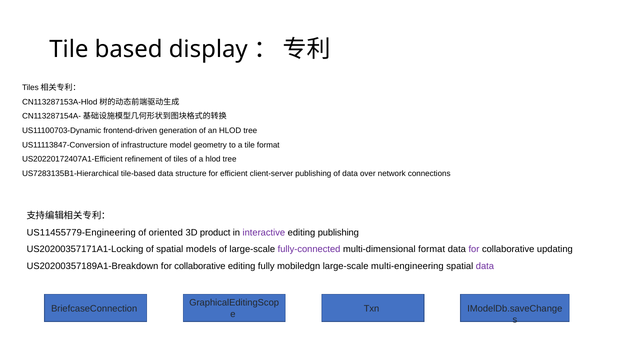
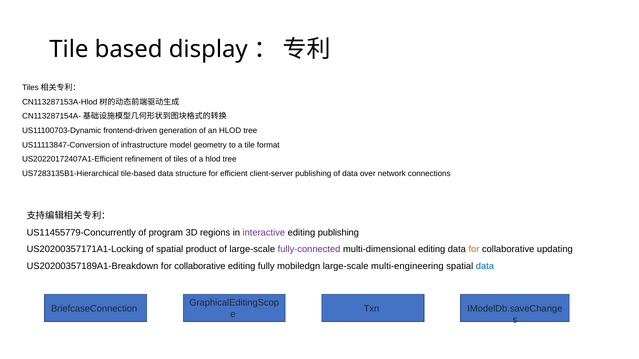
US11455779-Engineering: US11455779-Engineering -> US11455779-Concurrently
oriented: oriented -> program
product: product -> regions
models: models -> product
multi-dimensional format: format -> editing
for at (474, 250) colour: purple -> orange
data at (485, 266) colour: purple -> blue
